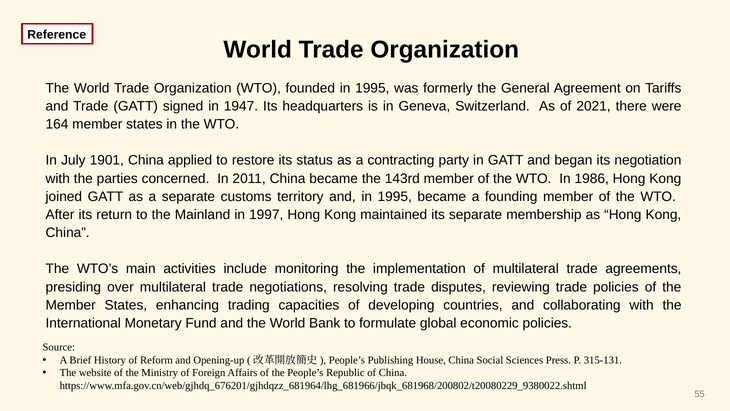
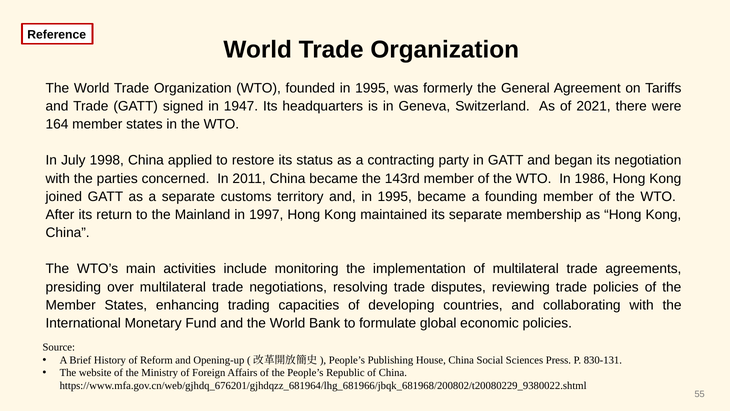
1901: 1901 -> 1998
315-131: 315-131 -> 830-131
